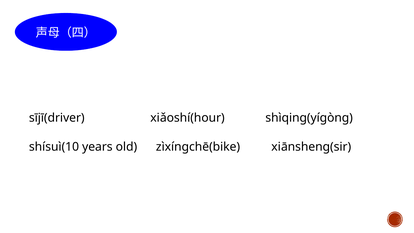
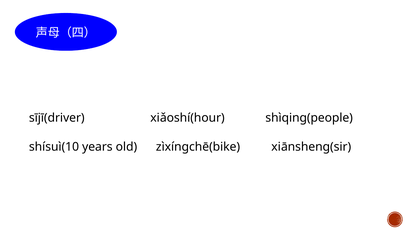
shìqing(yígòng: shìqing(yígòng -> shìqing(people
